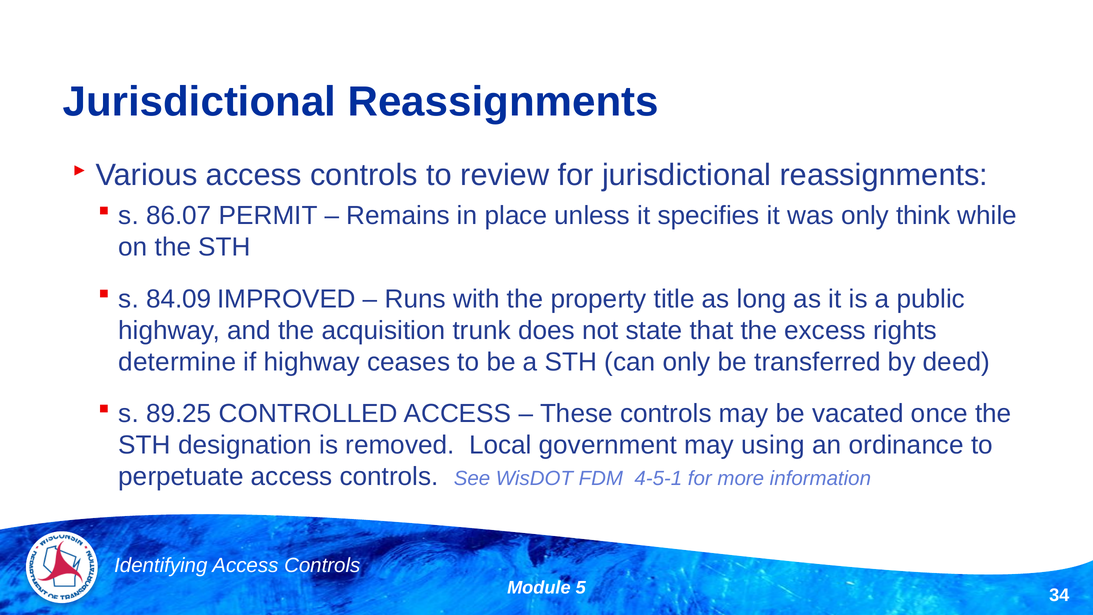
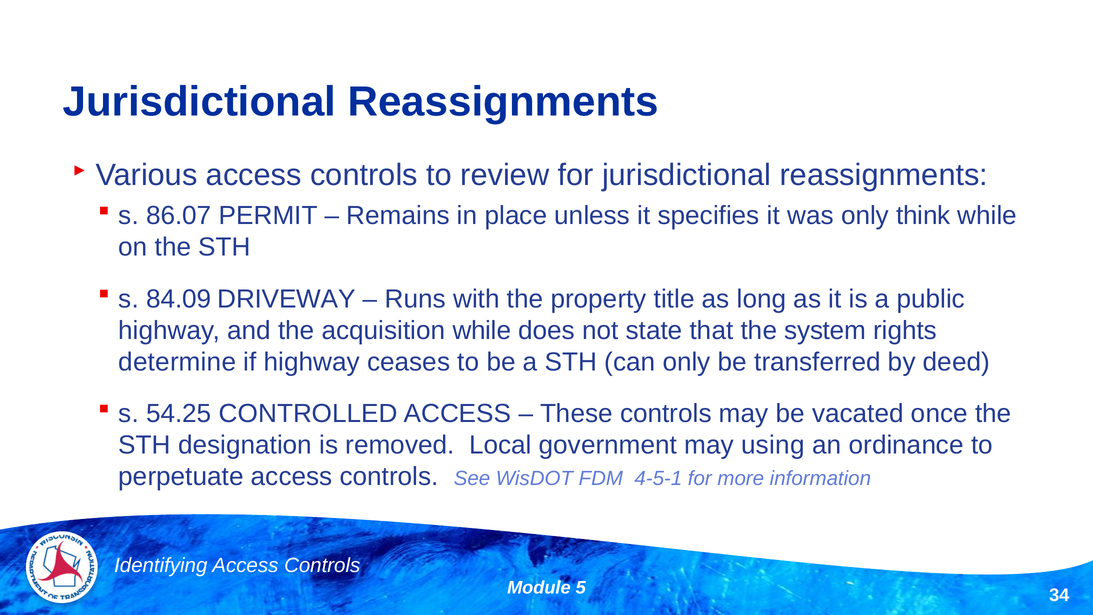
IMPROVED: IMPROVED -> DRIVEWAY
acquisition trunk: trunk -> while
excess: excess -> system
89.25: 89.25 -> 54.25
